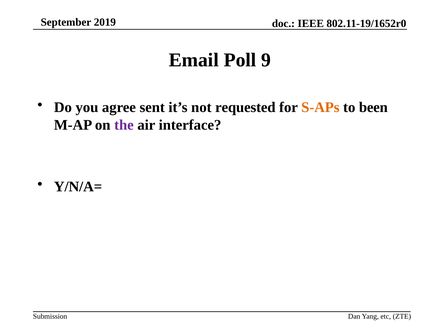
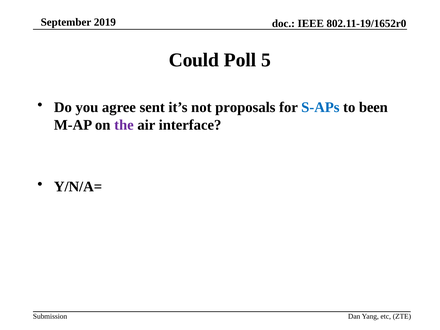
Email: Email -> Could
9: 9 -> 5
requested: requested -> proposals
S-APs colour: orange -> blue
